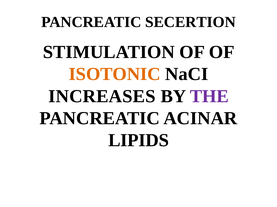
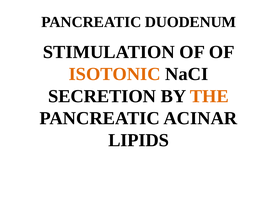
SECERTION: SECERTION -> DUODENUM
INCREASES: INCREASES -> SECRETION
THE colour: purple -> orange
